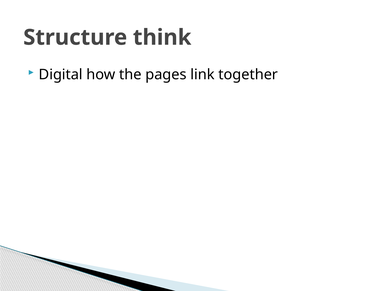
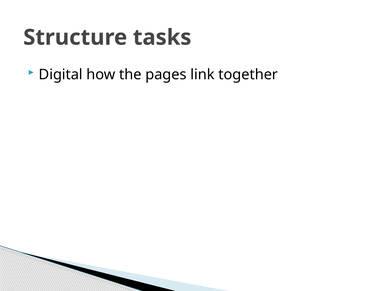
think: think -> tasks
